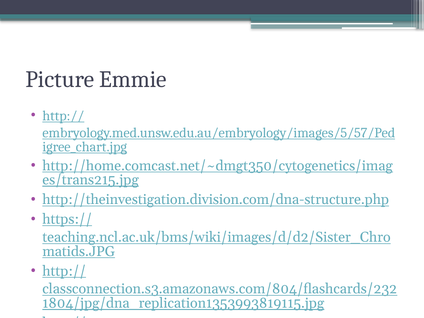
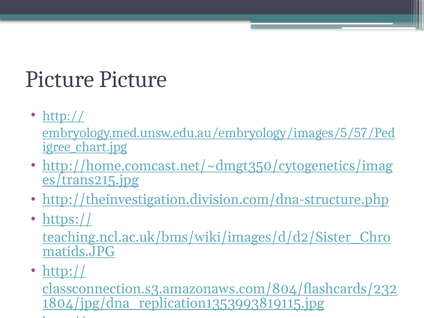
Picture Emmie: Emmie -> Picture
